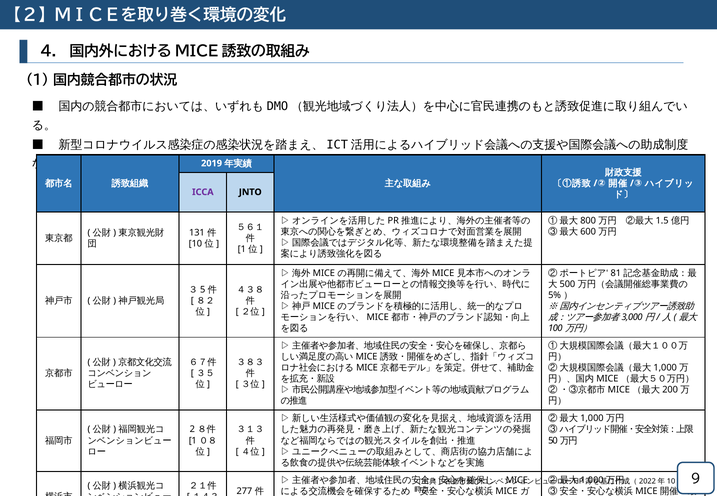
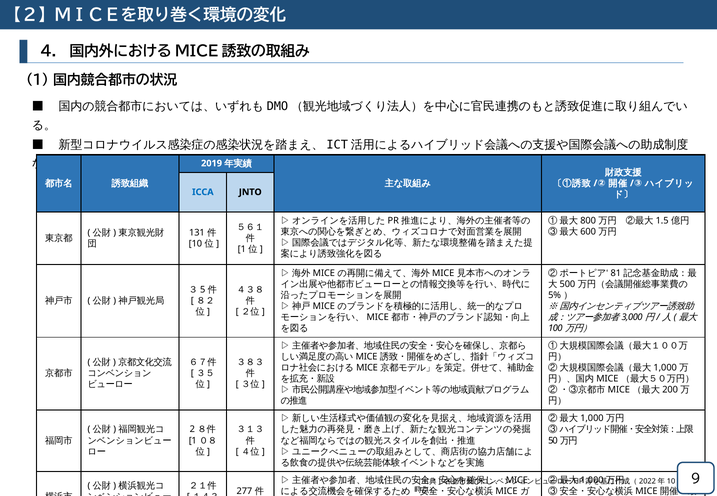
ICCA colour: purple -> blue
